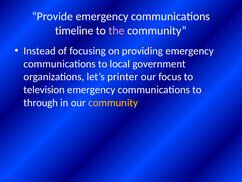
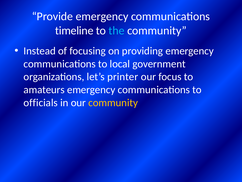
the colour: pink -> light blue
television: television -> amateurs
through: through -> officials
